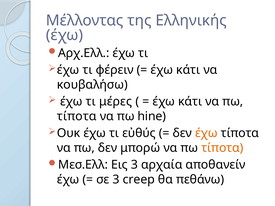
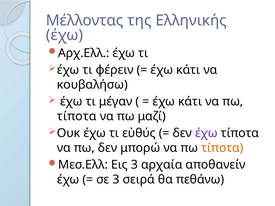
μέρες: μέρες -> μέγαν
hine: hine -> μαζί
έχω at (206, 133) colour: orange -> purple
creep: creep -> σειρά
